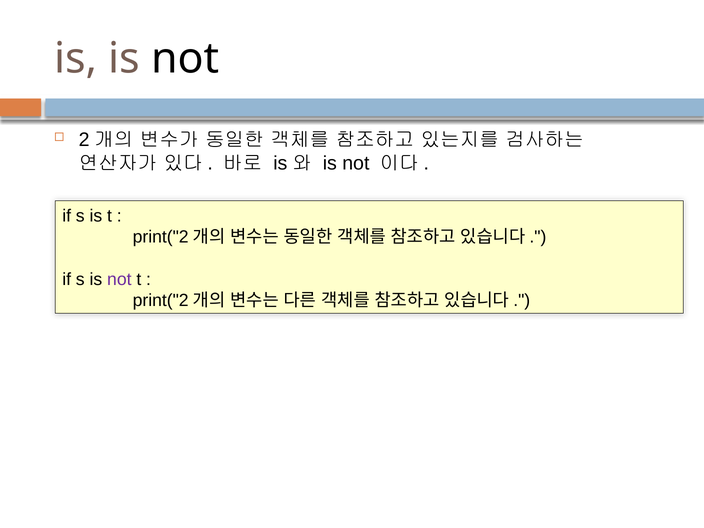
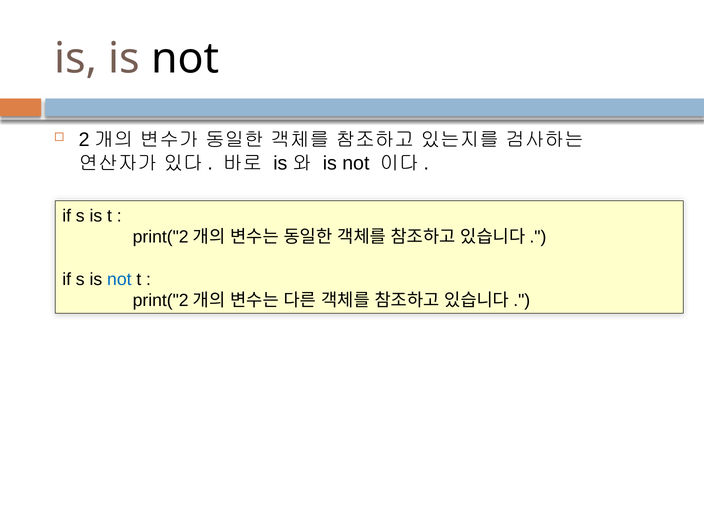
not at (119, 279) colour: purple -> blue
